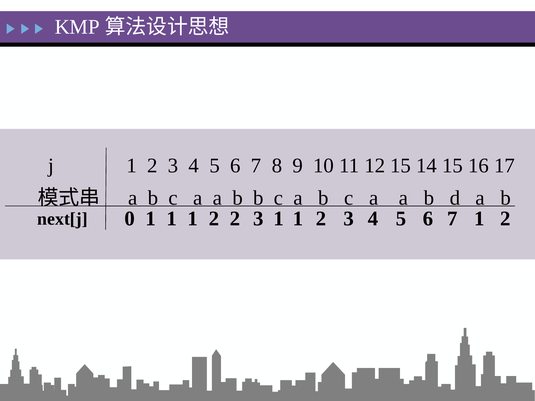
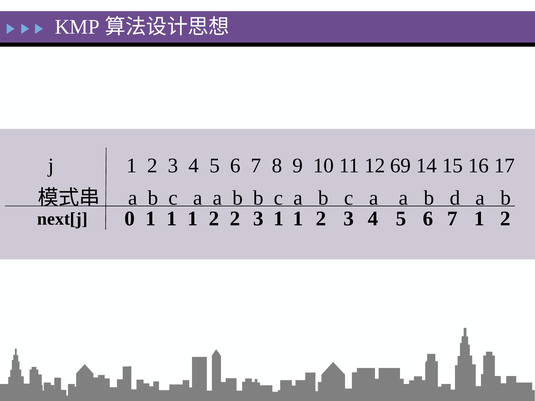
12 15: 15 -> 69
